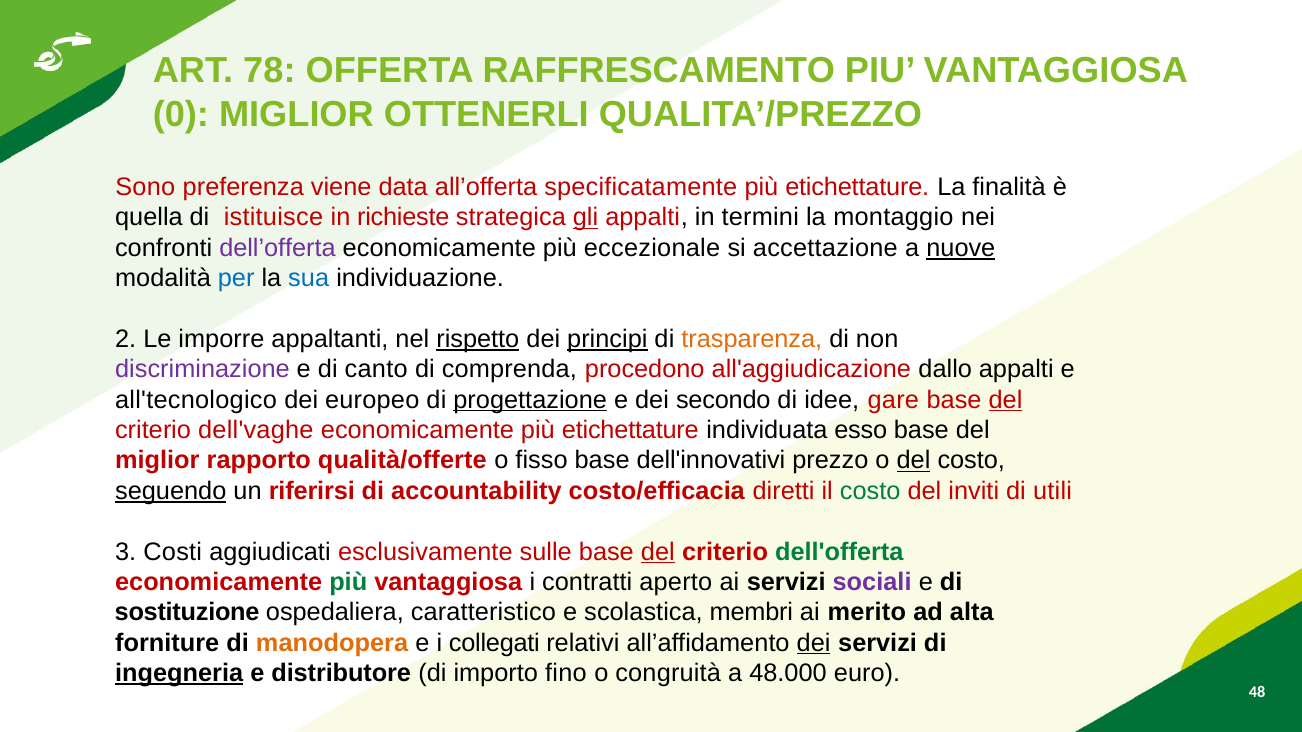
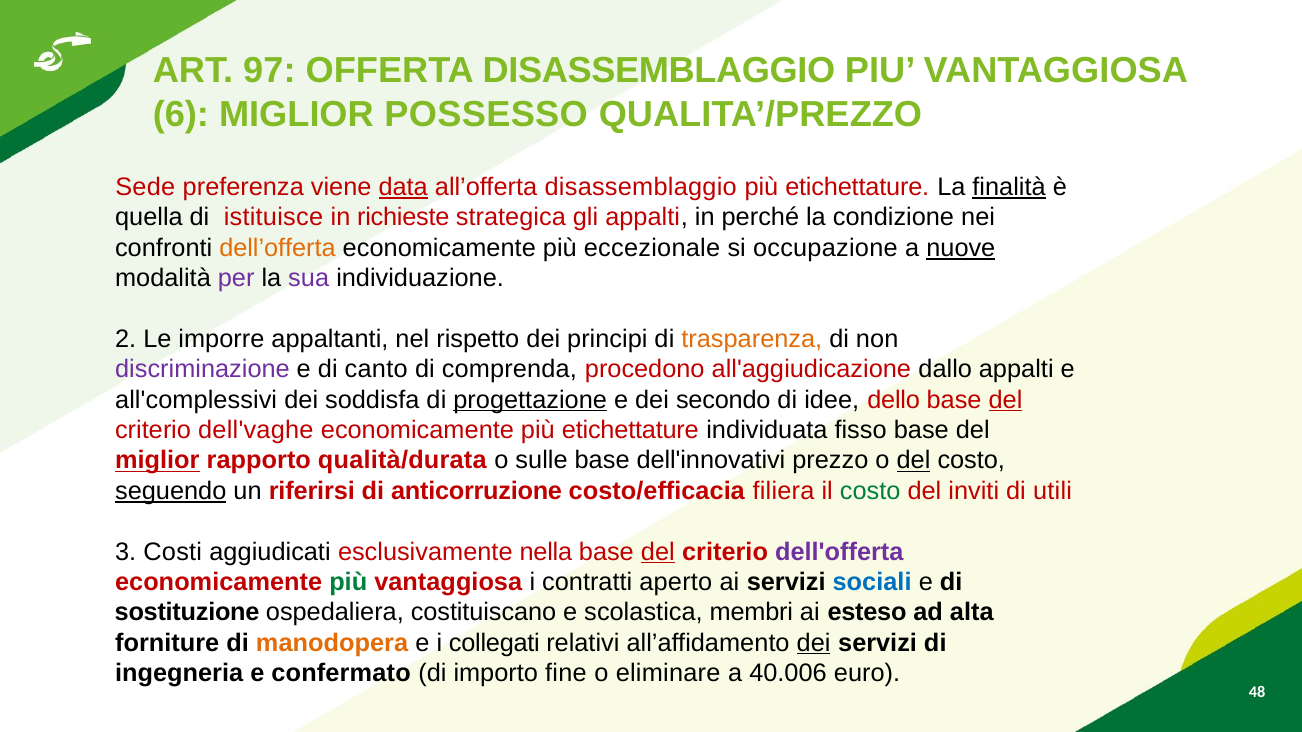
78: 78 -> 97
OFFERTA RAFFRESCAMENTO: RAFFRESCAMENTO -> DISASSEMBLAGGIO
0: 0 -> 6
OTTENERLI: OTTENERLI -> POSSESSO
Sono: Sono -> Sede
data underline: none -> present
all’offerta specificatamente: specificatamente -> disassemblaggio
finalità underline: none -> present
gli underline: present -> none
termini: termini -> perché
montaggio: montaggio -> condizione
dell’offerta colour: purple -> orange
accettazione: accettazione -> occupazione
per colour: blue -> purple
sua colour: blue -> purple
rispetto underline: present -> none
principi underline: present -> none
all'tecnologico: all'tecnologico -> all'complessivi
europeo: europeo -> soddisfa
gare: gare -> dello
esso: esso -> fisso
miglior at (157, 461) underline: none -> present
qualità/offerte: qualità/offerte -> qualità/durata
fisso: fisso -> sulle
accountability: accountability -> anticorruzione
diretti: diretti -> filiera
sulle: sulle -> nella
dell'offerta colour: green -> purple
sociali colour: purple -> blue
caratteristico: caratteristico -> costituiscano
merito: merito -> esteso
ingegneria underline: present -> none
distributore: distributore -> confermato
fino: fino -> fine
congruità: congruità -> eliminare
48.000: 48.000 -> 40.006
